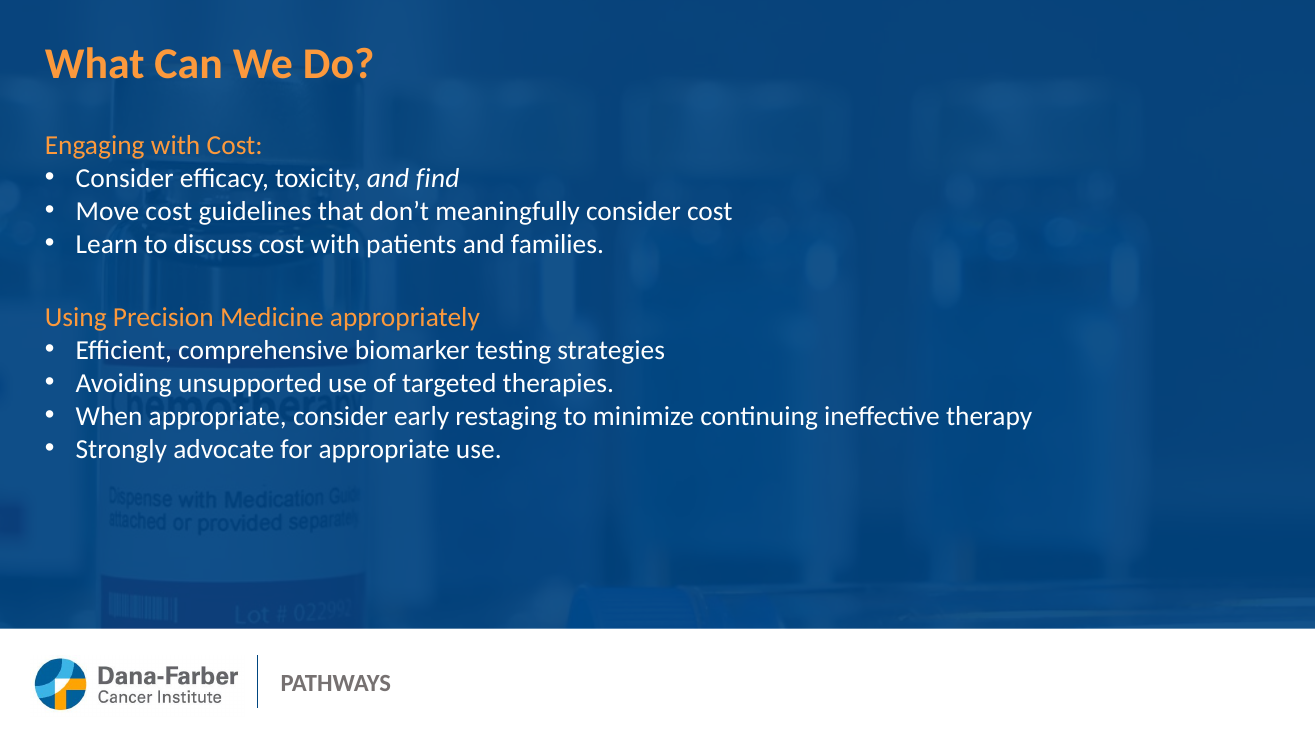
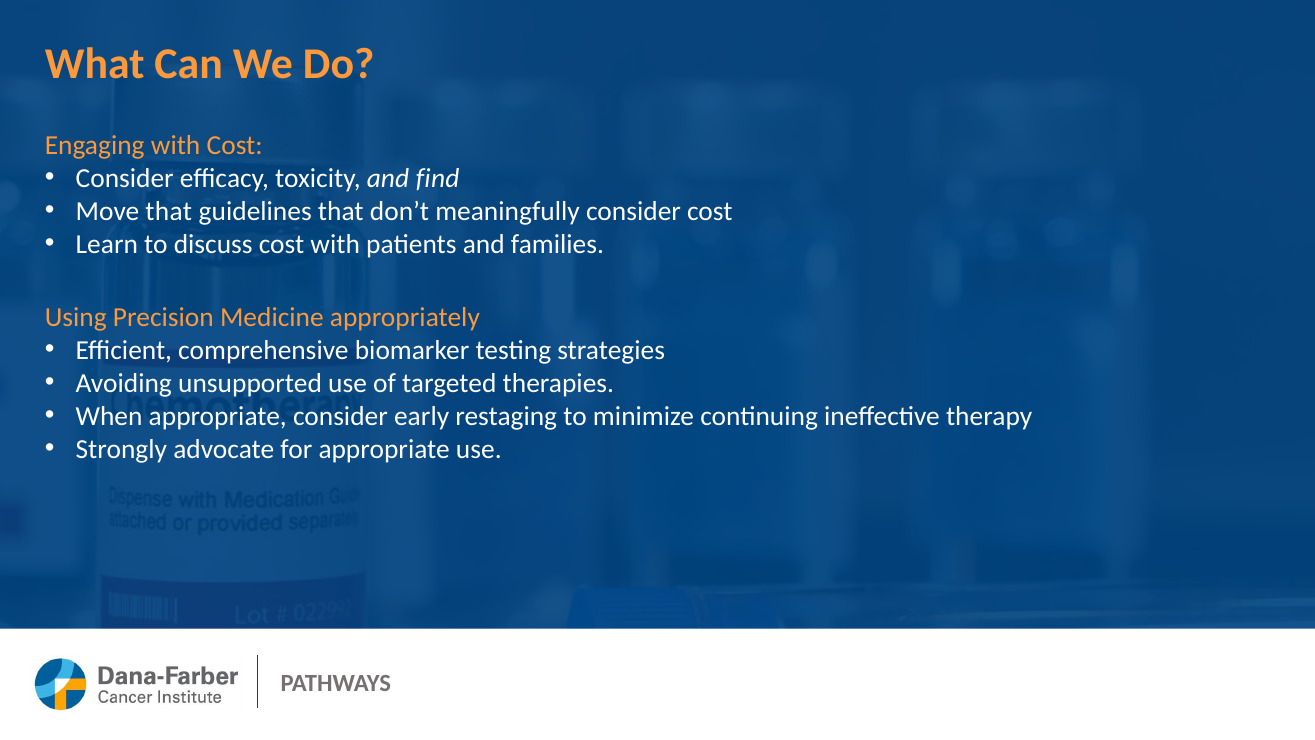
Move cost: cost -> that
